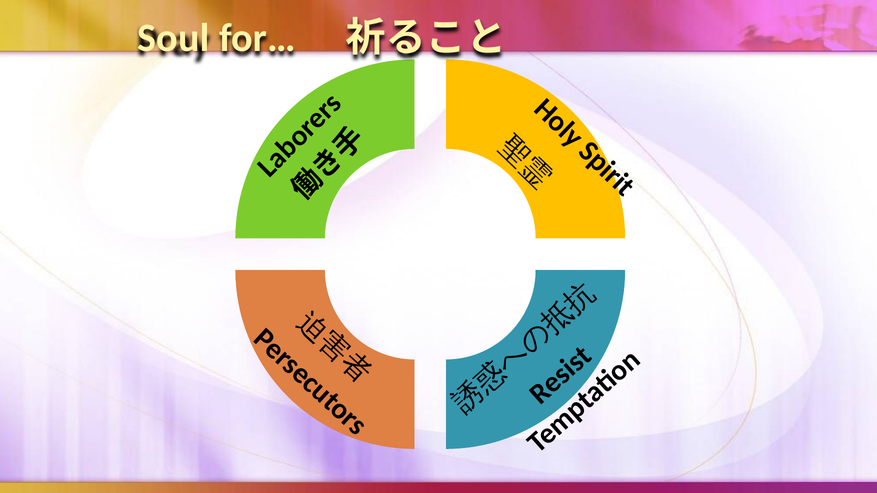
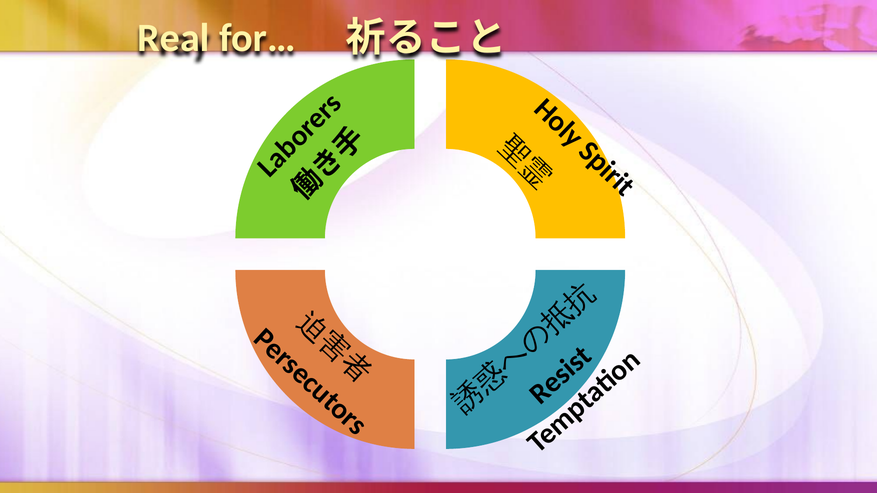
Soul: Soul -> Real
